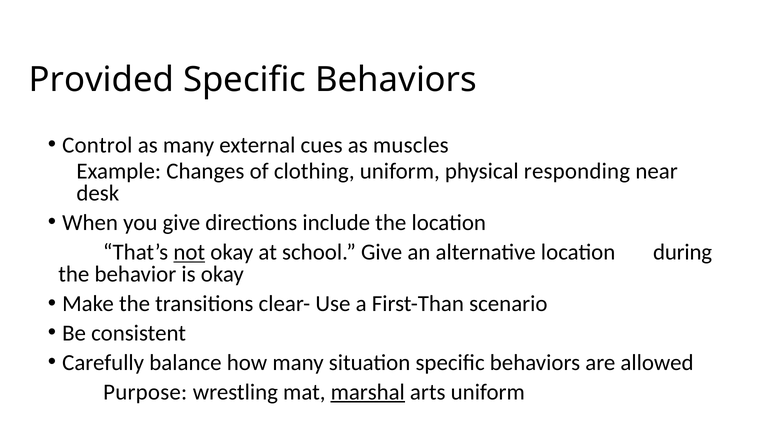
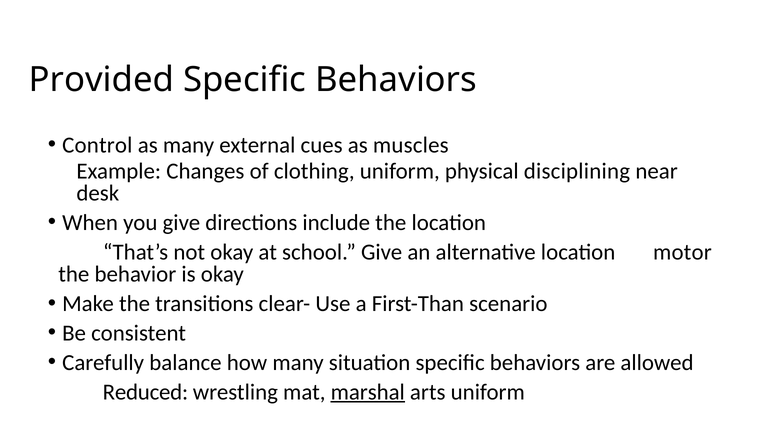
responding: responding -> disciplining
not underline: present -> none
during: during -> motor
Purpose: Purpose -> Reduced
